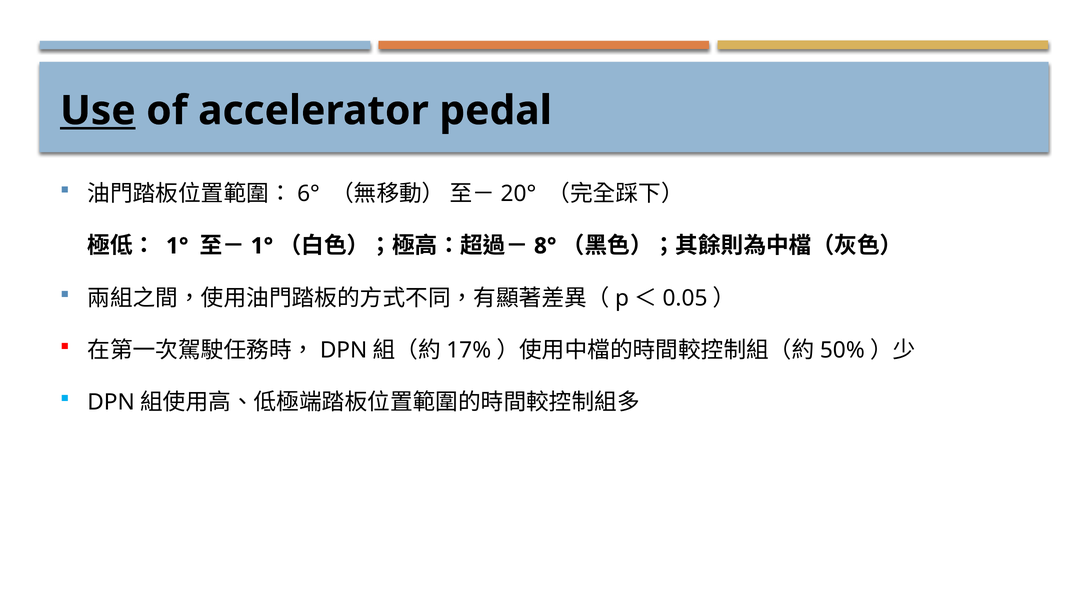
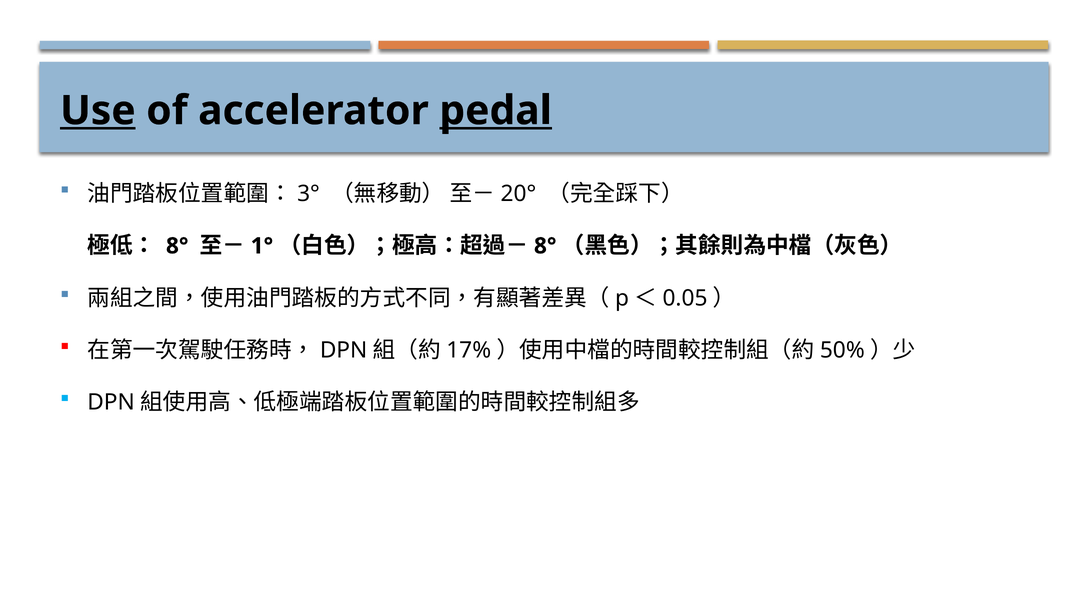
pedal underline: none -> present
6°: 6° -> 3°
1° at (177, 246): 1° -> 8°
